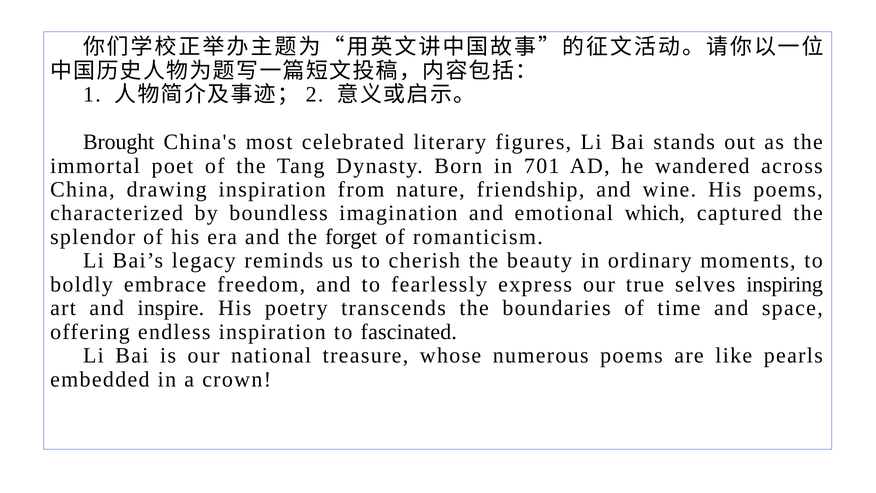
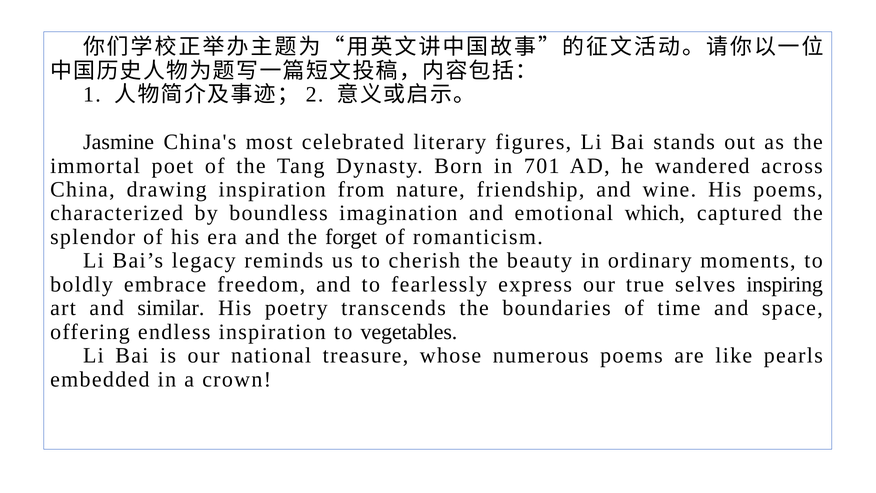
Brought: Brought -> Jasmine
inspire: inspire -> similar
fascinated: fascinated -> vegetables
